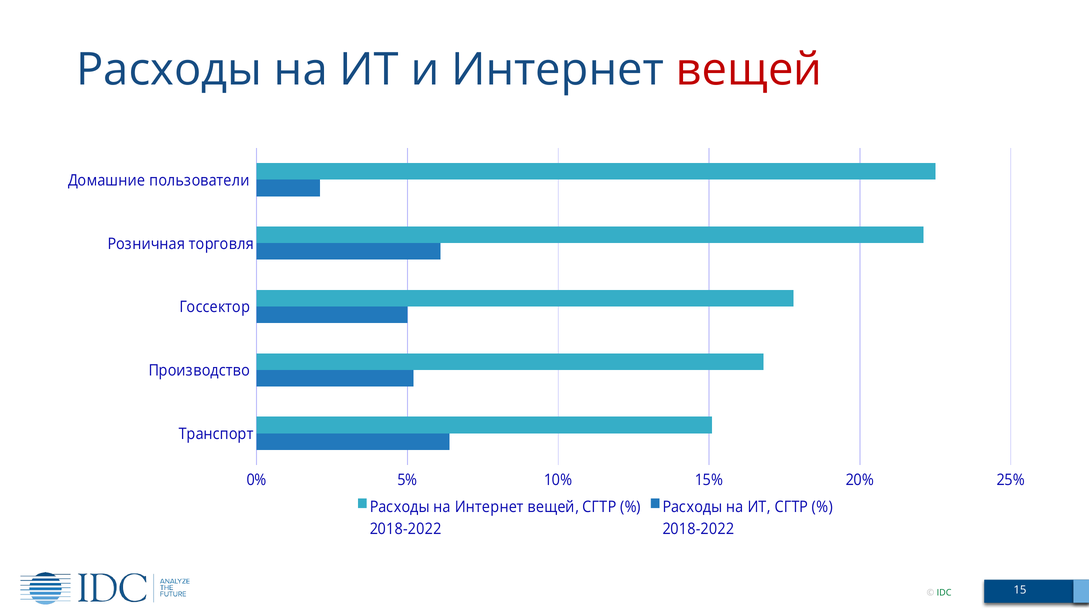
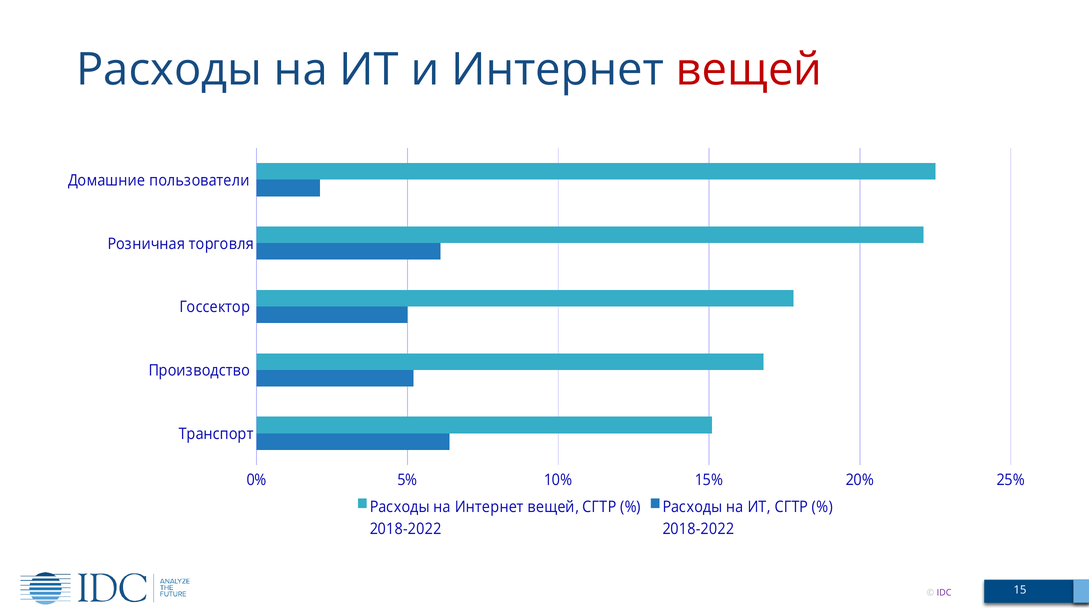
IDC colour: green -> purple
